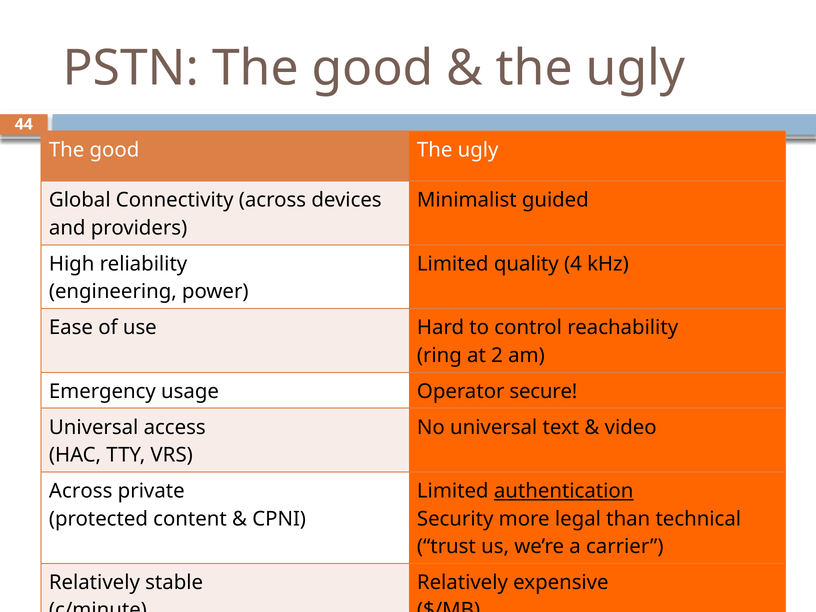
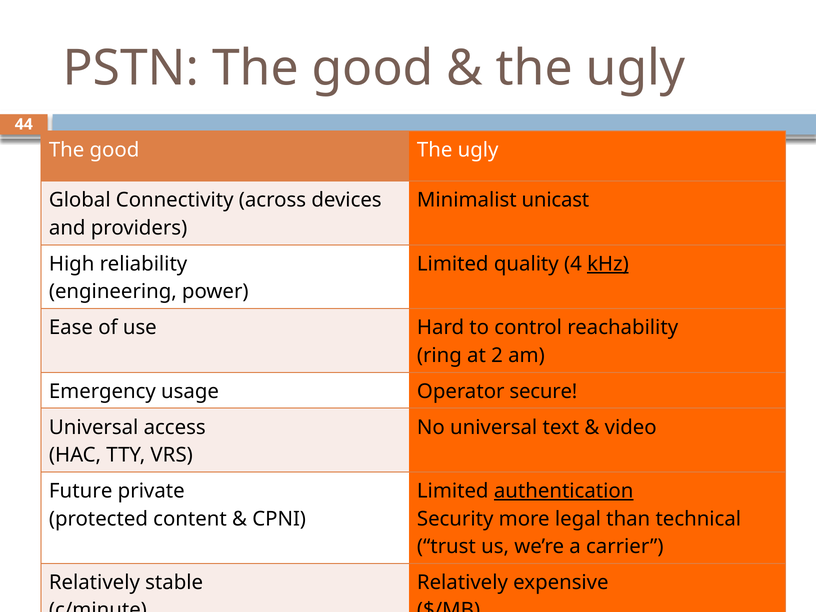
guided: guided -> unicast
kHz underline: none -> present
Across at (81, 491): Across -> Future
